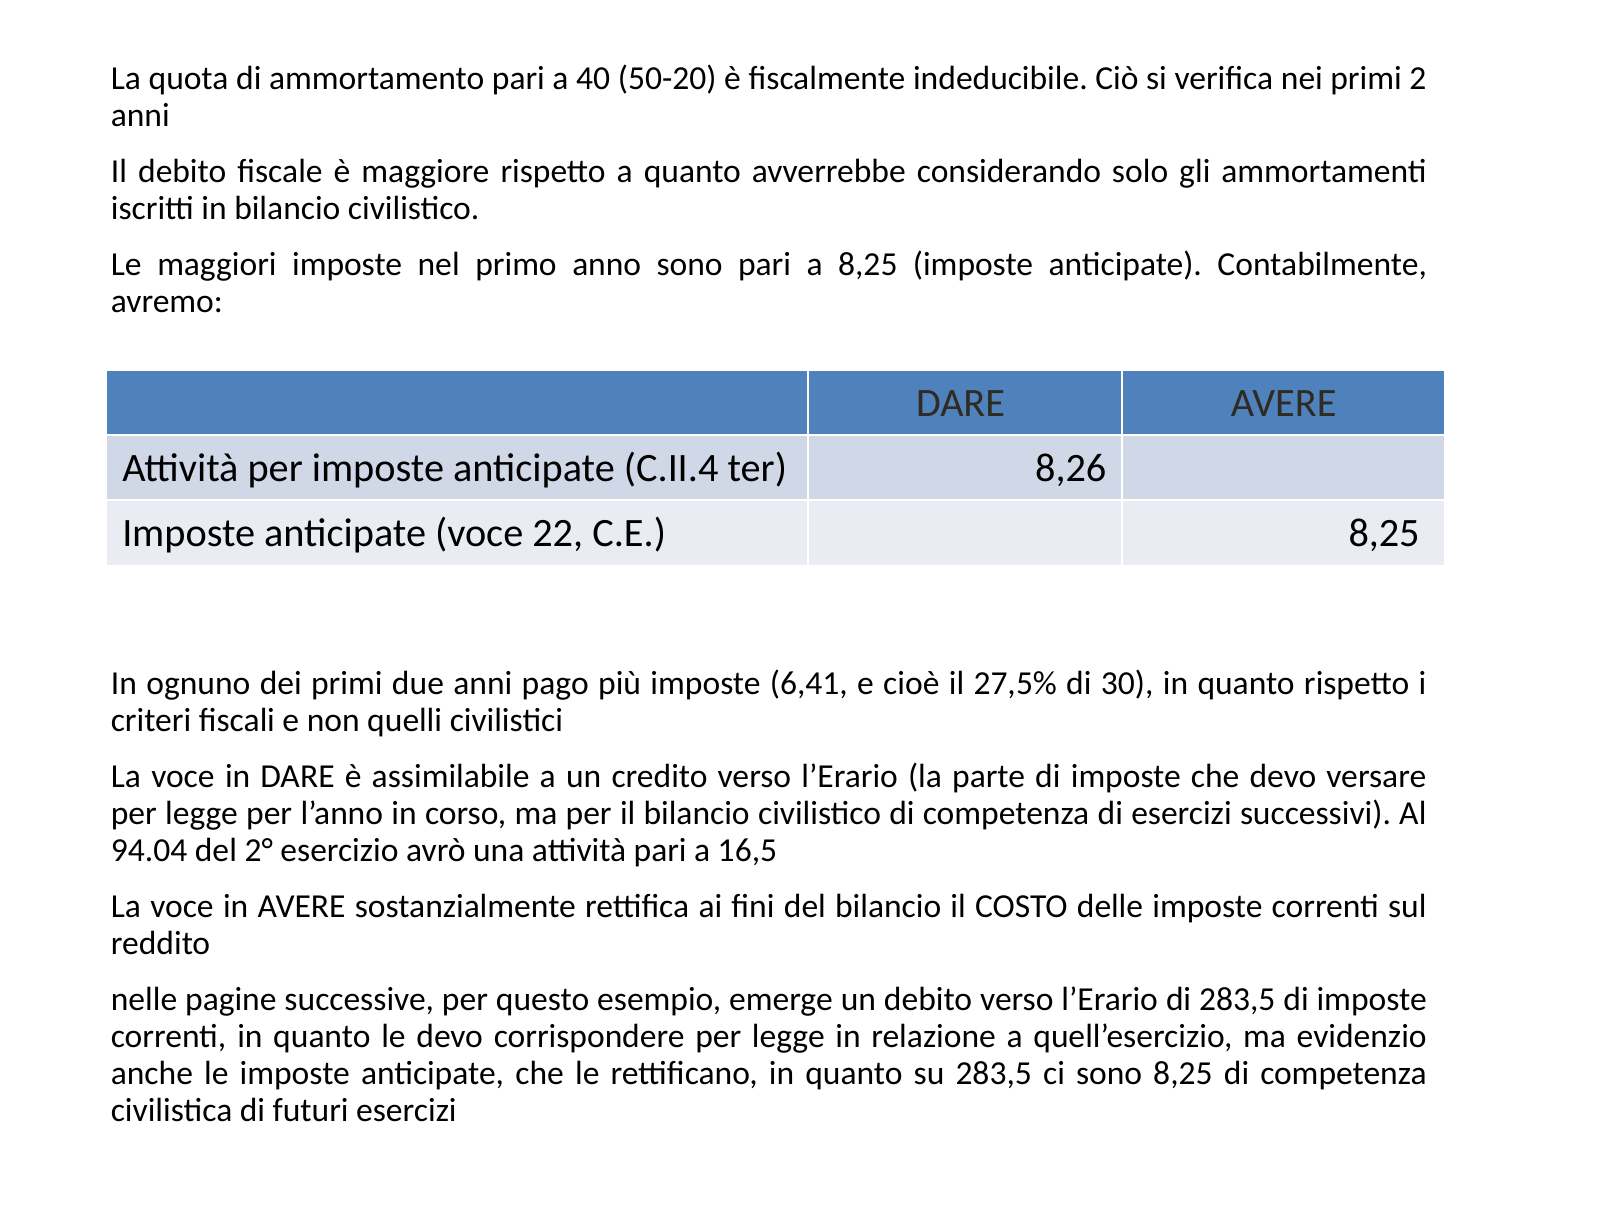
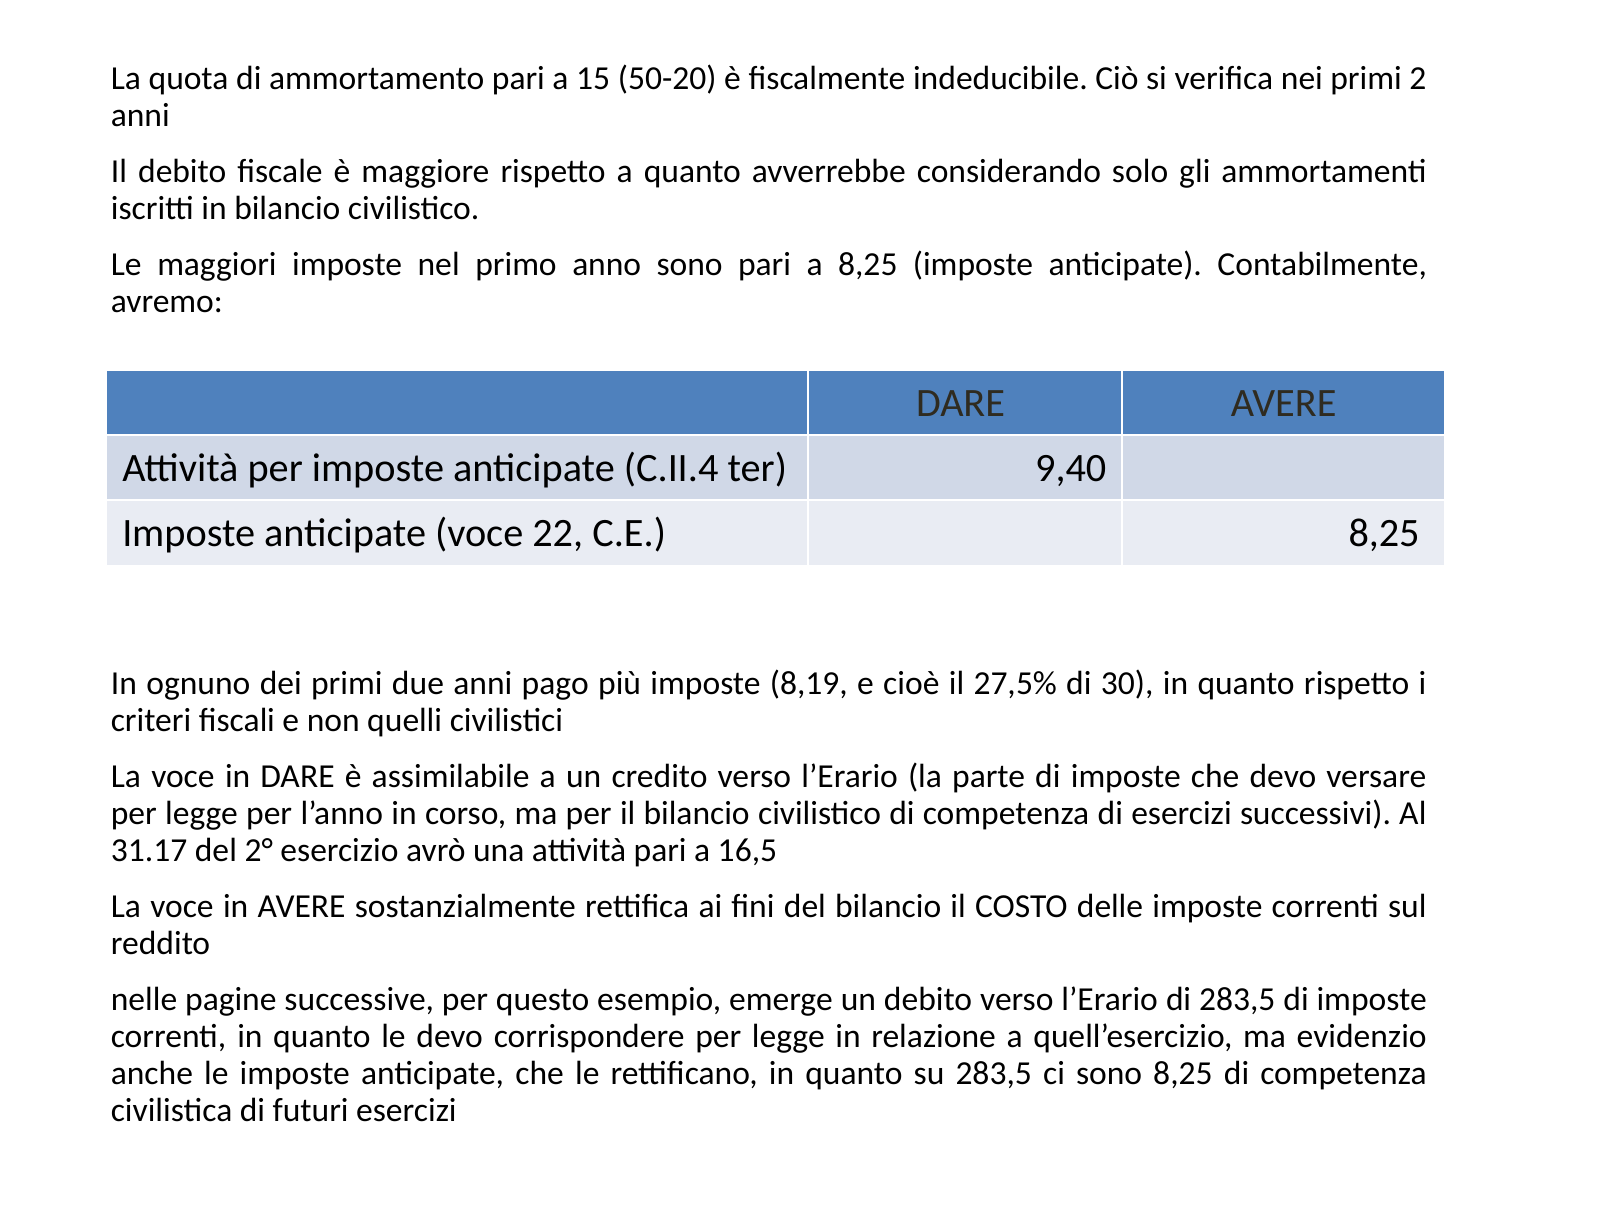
40: 40 -> 15
8,26: 8,26 -> 9,40
6,41: 6,41 -> 8,19
94.04: 94.04 -> 31.17
